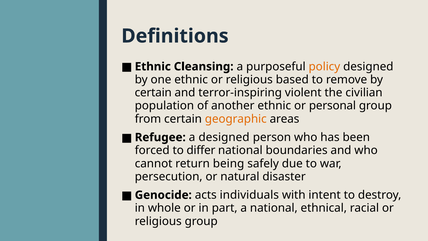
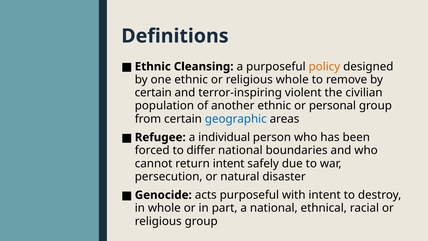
religious based: based -> whole
geographic colour: orange -> blue
a designed: designed -> individual
return being: being -> intent
acts individuals: individuals -> purposeful
